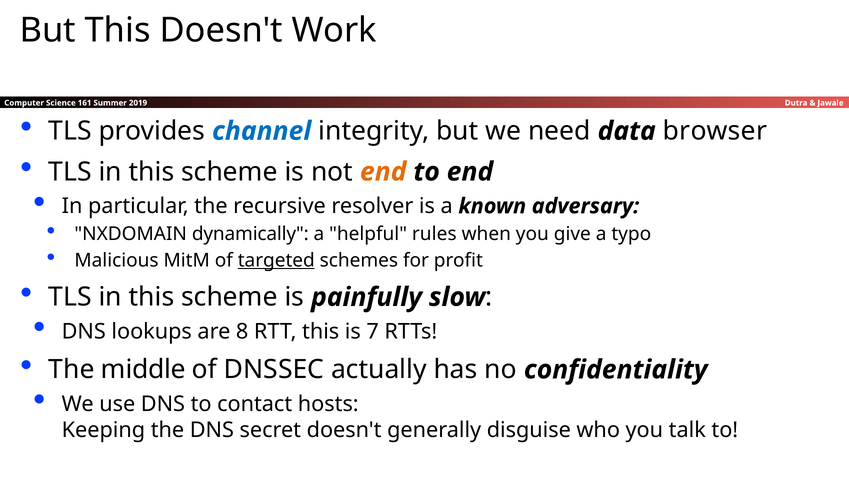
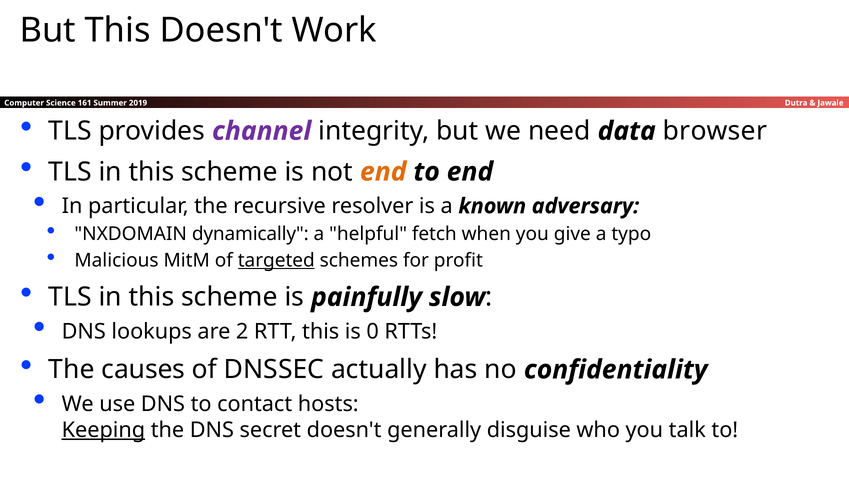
channel colour: blue -> purple
rules: rules -> fetch
8: 8 -> 2
7: 7 -> 0
middle: middle -> causes
Keeping underline: none -> present
